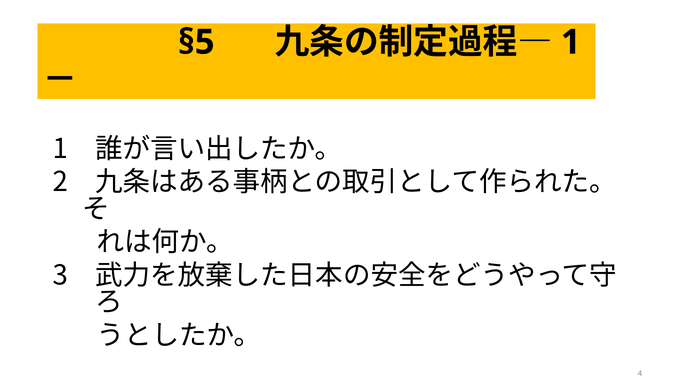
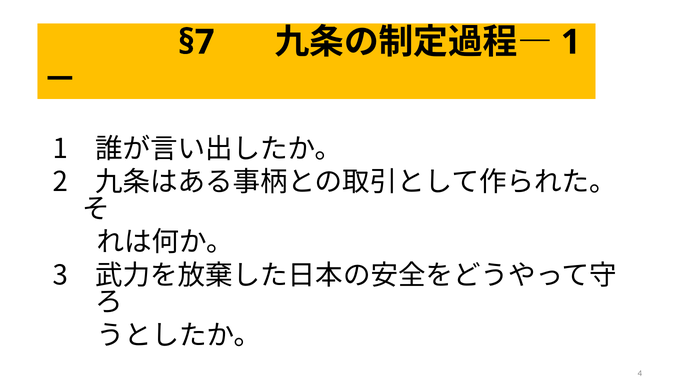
§5: §5 -> §7
